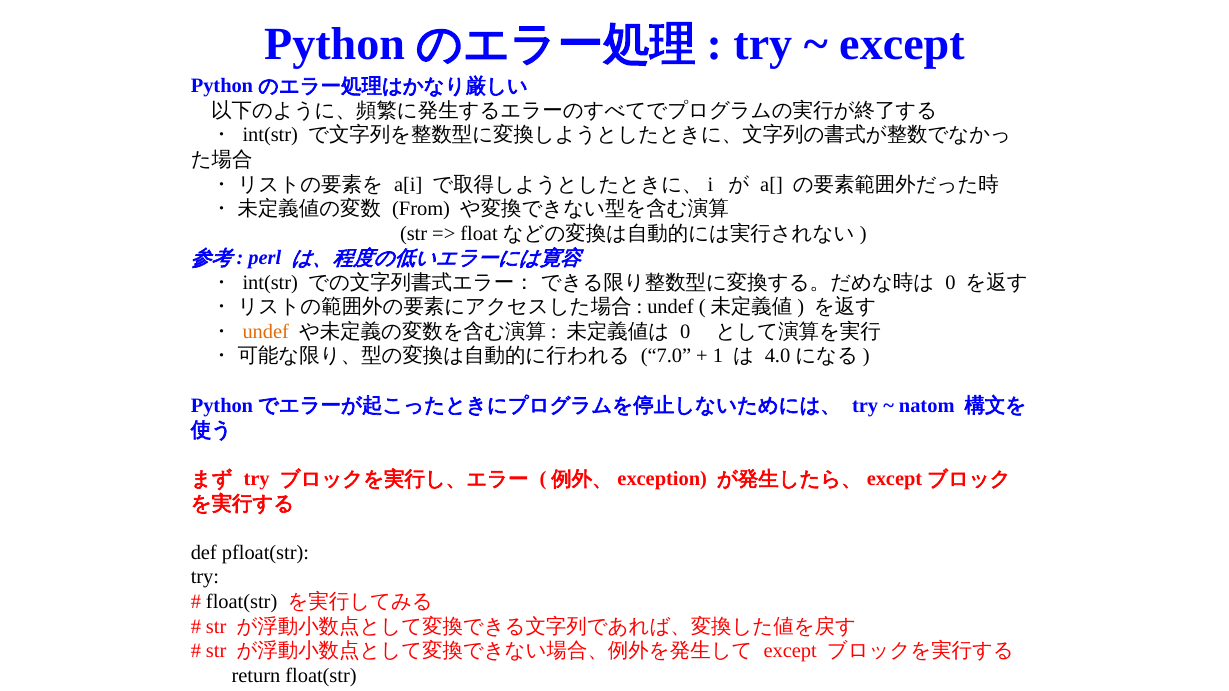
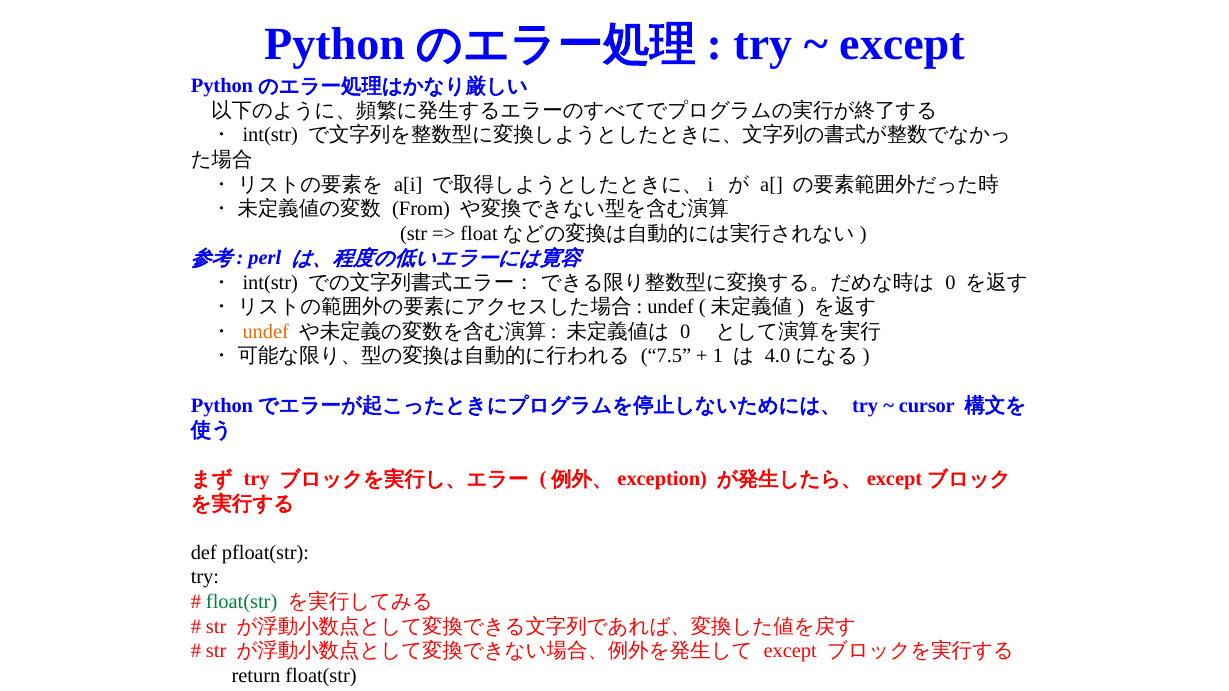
7.0: 7.0 -> 7.5
natom: natom -> cursor
float(str at (242, 602) colour: black -> green
